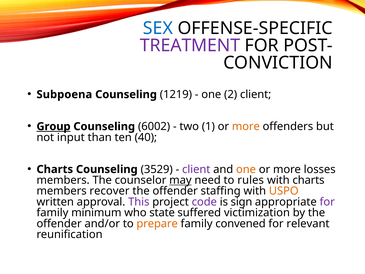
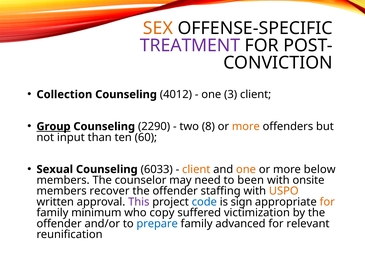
SEX colour: blue -> orange
Subpoena: Subpoena -> Collection
1219: 1219 -> 4012
2: 2 -> 3
6002: 6002 -> 2290
1: 1 -> 8
40: 40 -> 60
Charts at (55, 169): Charts -> Sexual
3529: 3529 -> 6033
client at (196, 169) colour: purple -> orange
losses: losses -> below
may underline: present -> none
rules: rules -> been
with charts: charts -> onsite
code colour: purple -> blue
for at (327, 202) colour: purple -> orange
state: state -> copy
prepare colour: orange -> blue
convened: convened -> advanced
